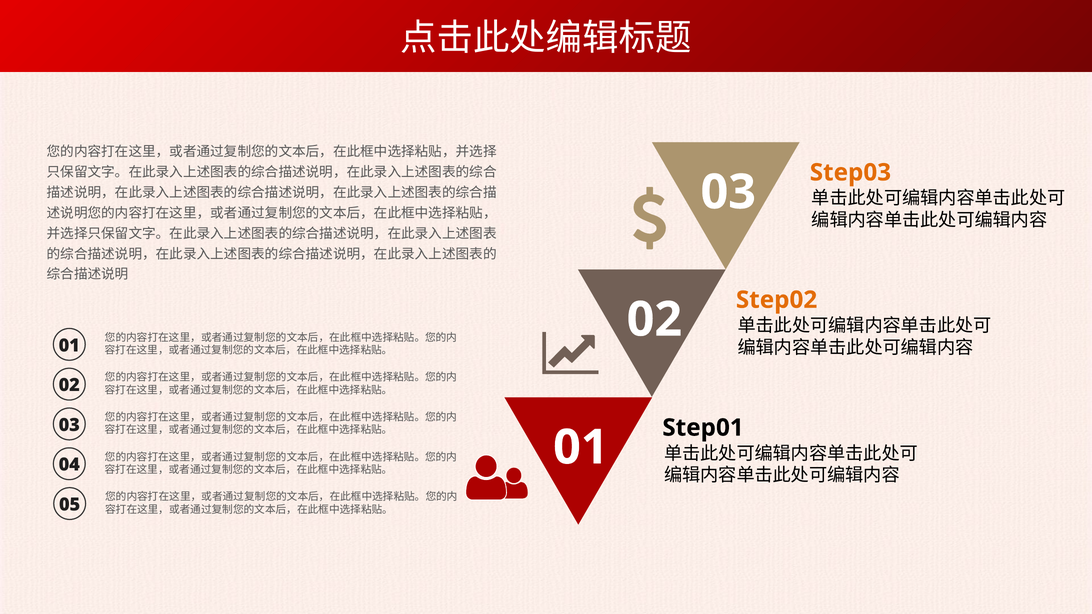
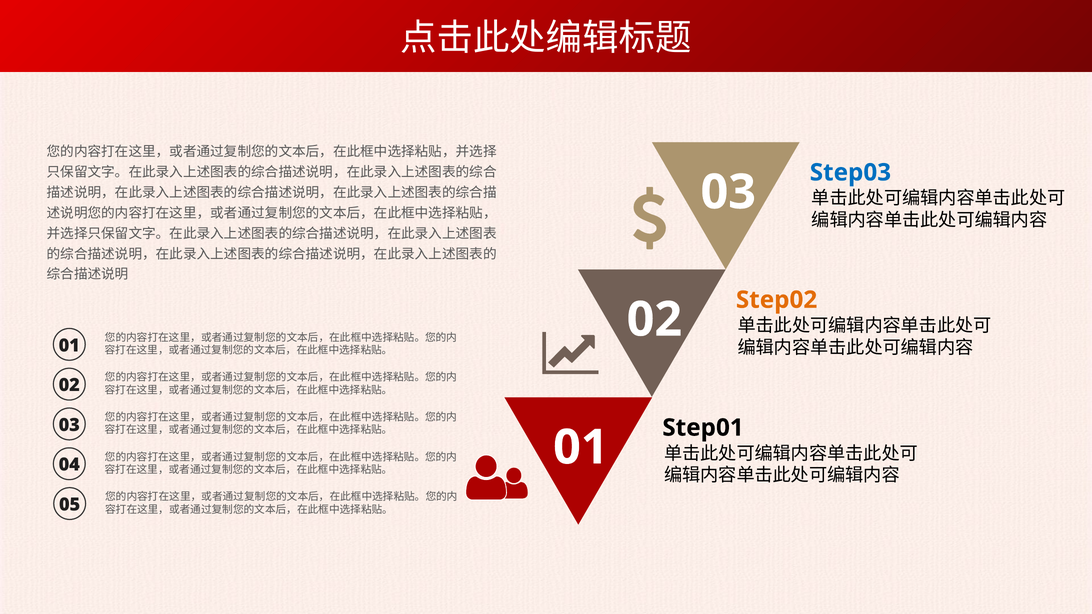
Step03 colour: orange -> blue
